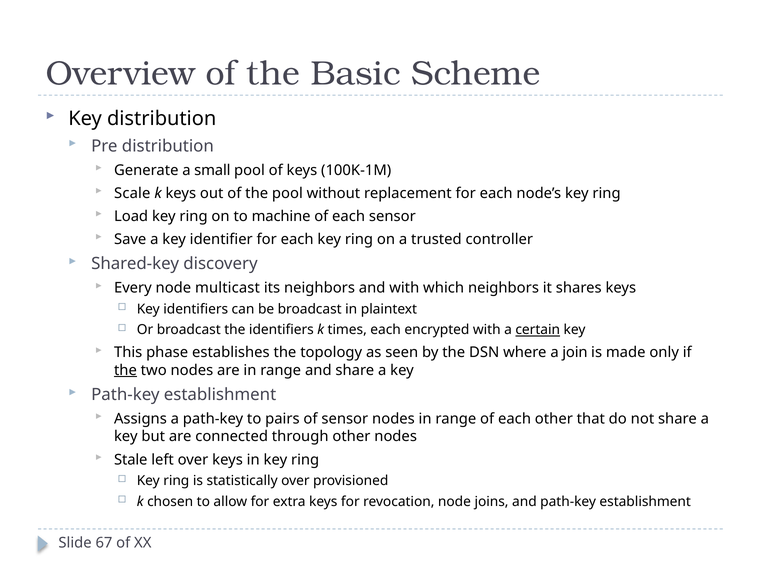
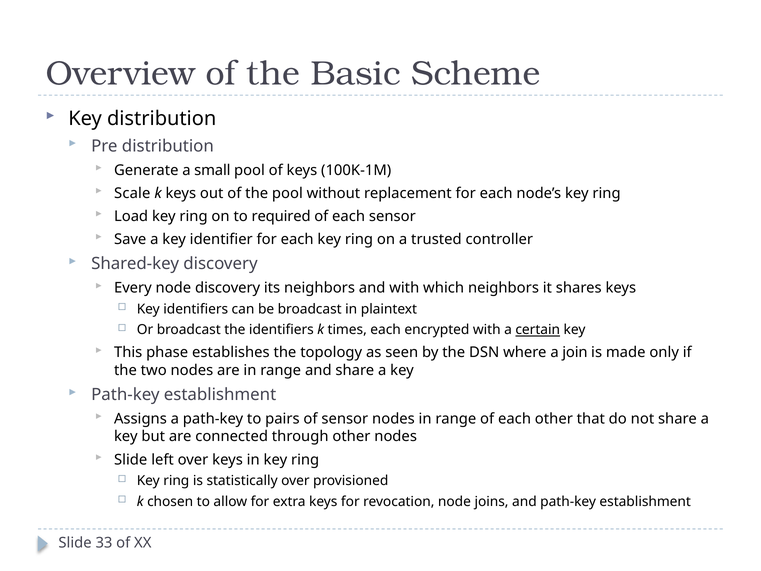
machine: machine -> required
node multicast: multicast -> discovery
the at (125, 370) underline: present -> none
Stale at (131, 459): Stale -> Slide
67: 67 -> 33
